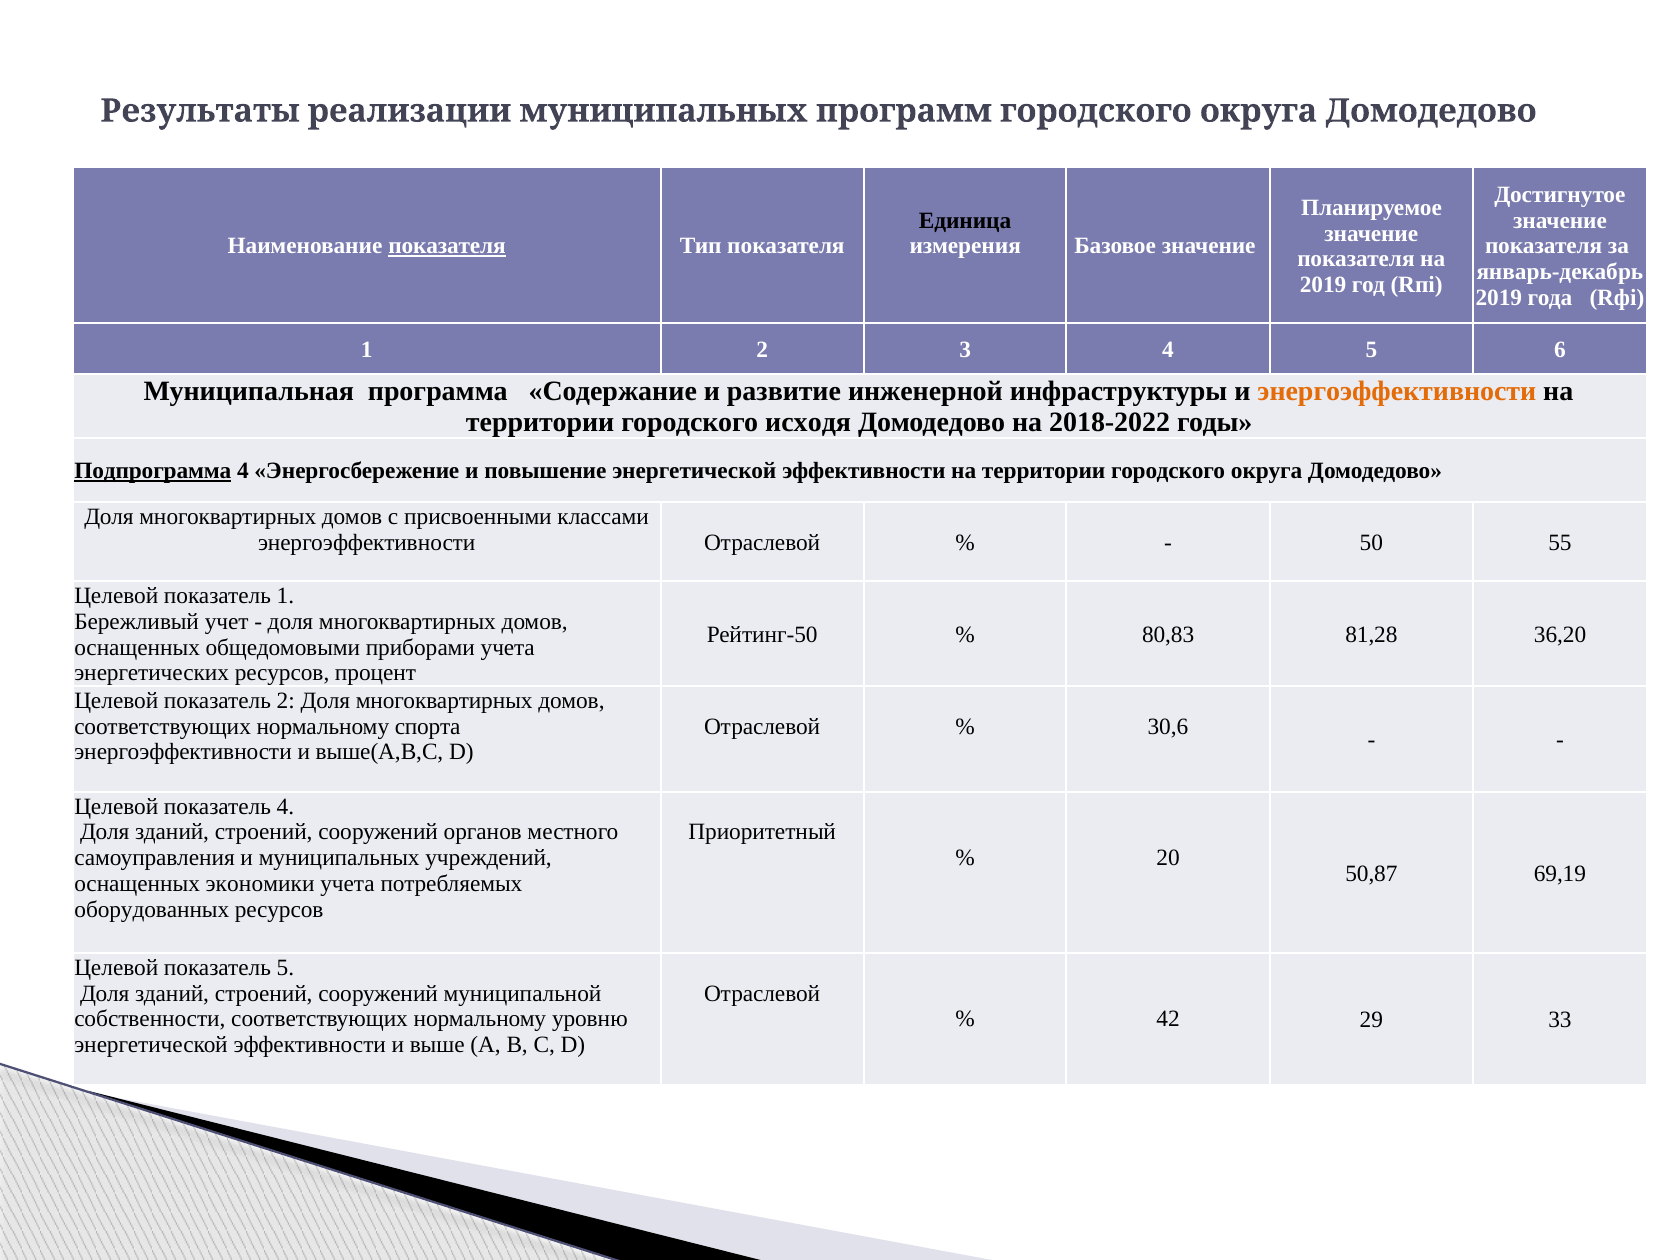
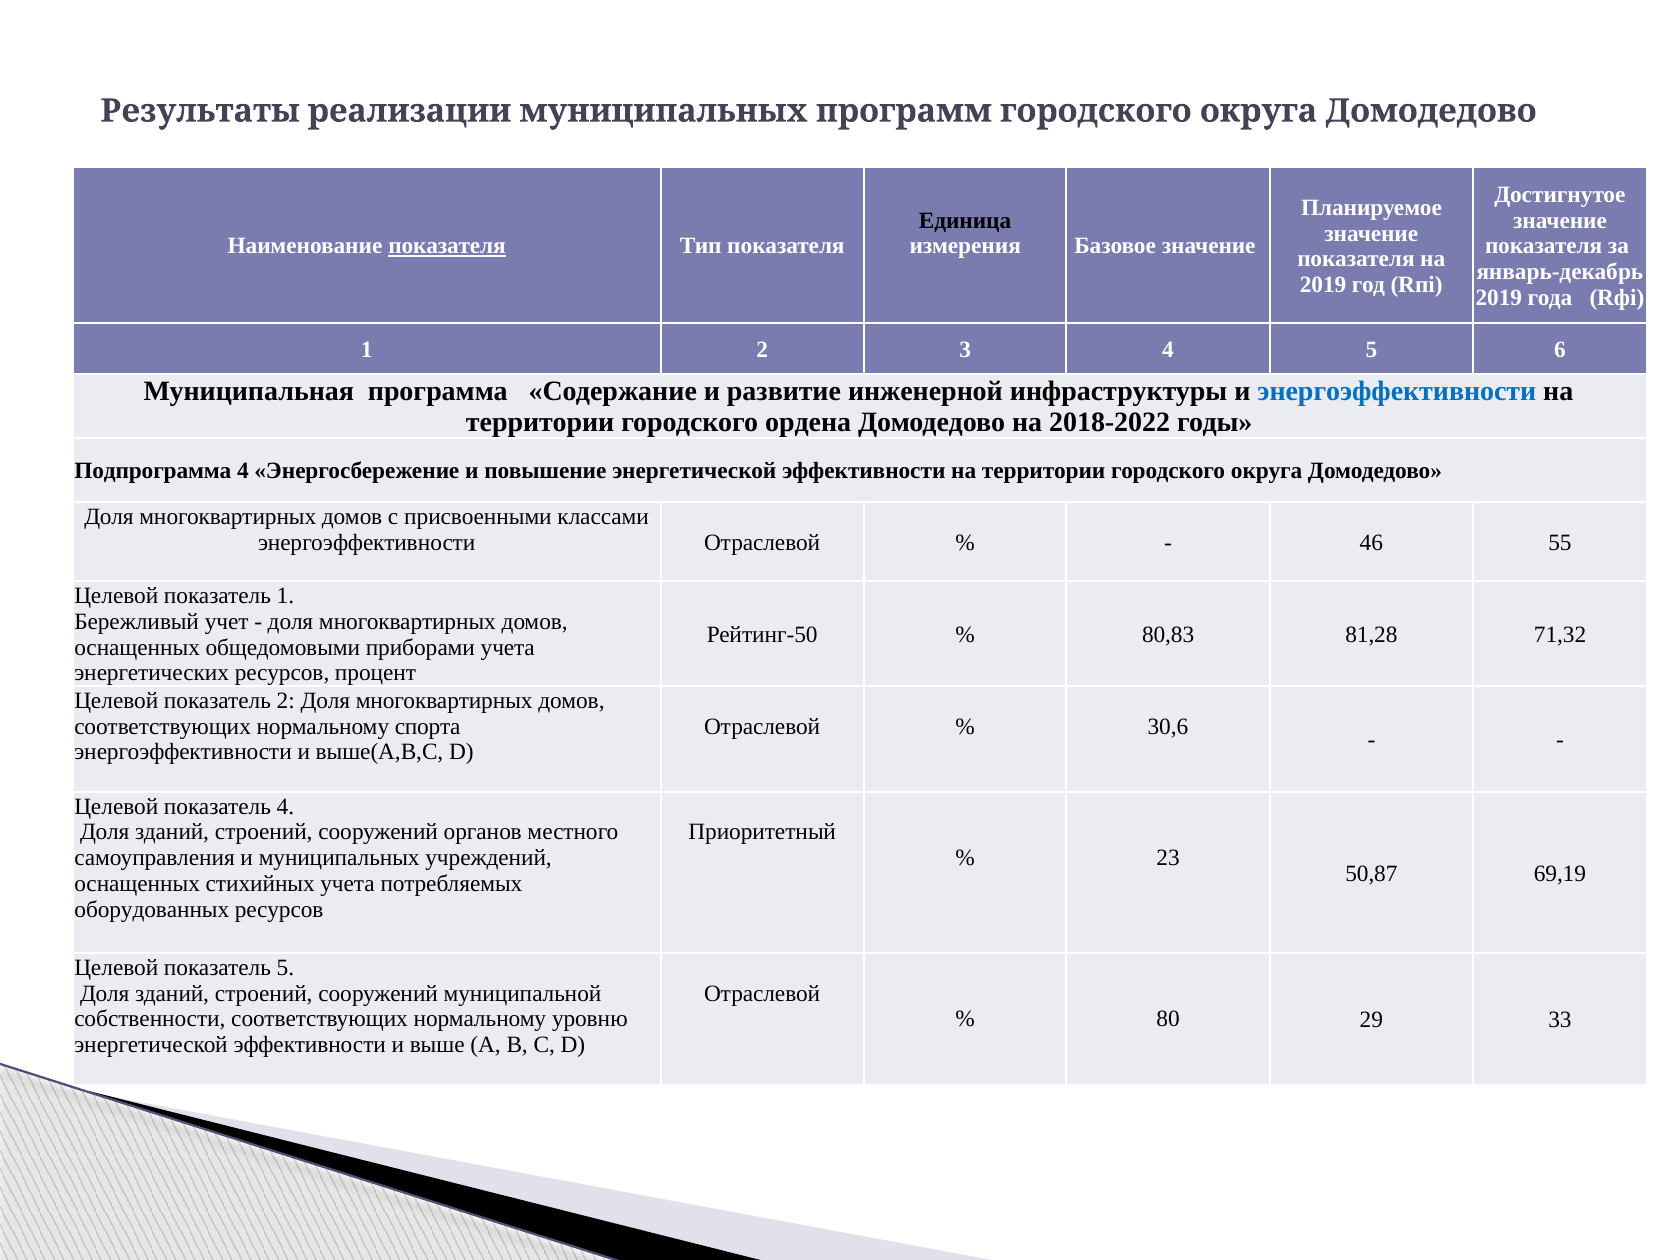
энергоэффективности at (1397, 392) colour: orange -> blue
исходя: исходя -> ордена
Подпрограмма underline: present -> none
50: 50 -> 46
36,20: 36,20 -> 71,32
20: 20 -> 23
экономики: экономики -> стихийных
42: 42 -> 80
